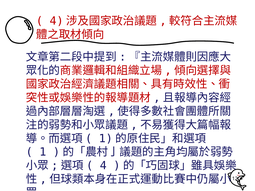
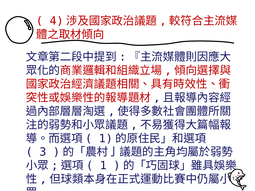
1: 1 -> 3
4: 4 -> 1
